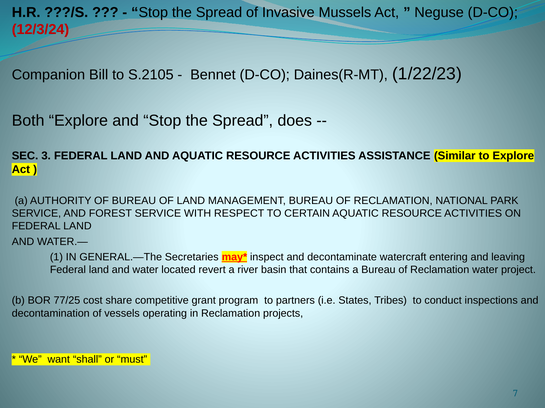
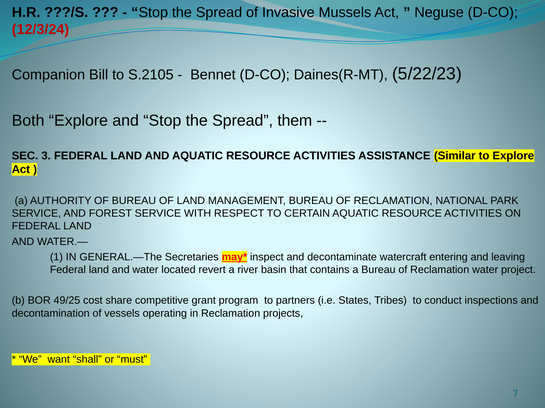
1/22/23: 1/22/23 -> 5/22/23
does: does -> them
77/25: 77/25 -> 49/25
